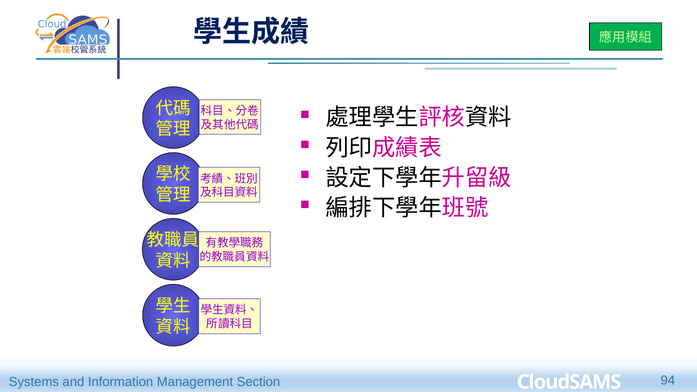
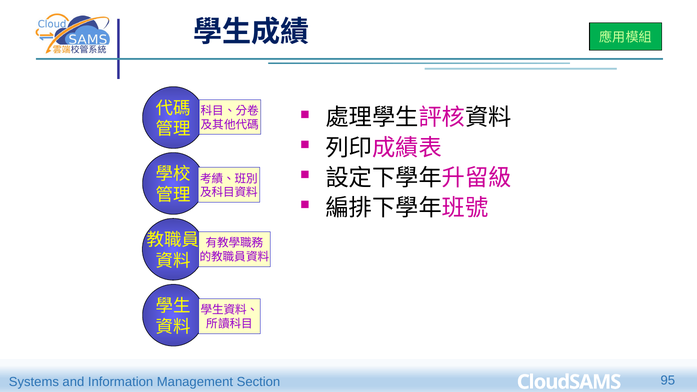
94: 94 -> 95
